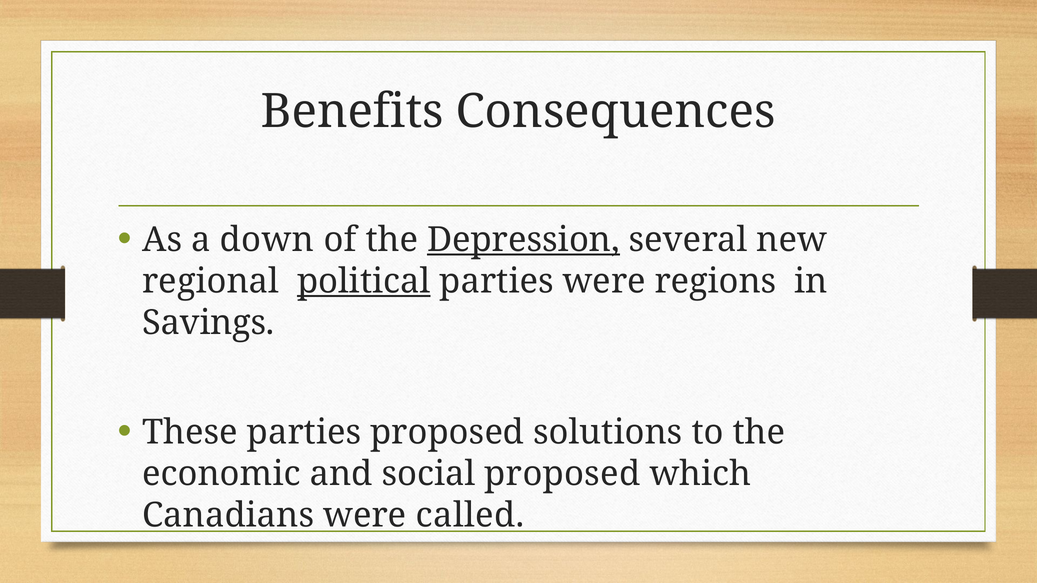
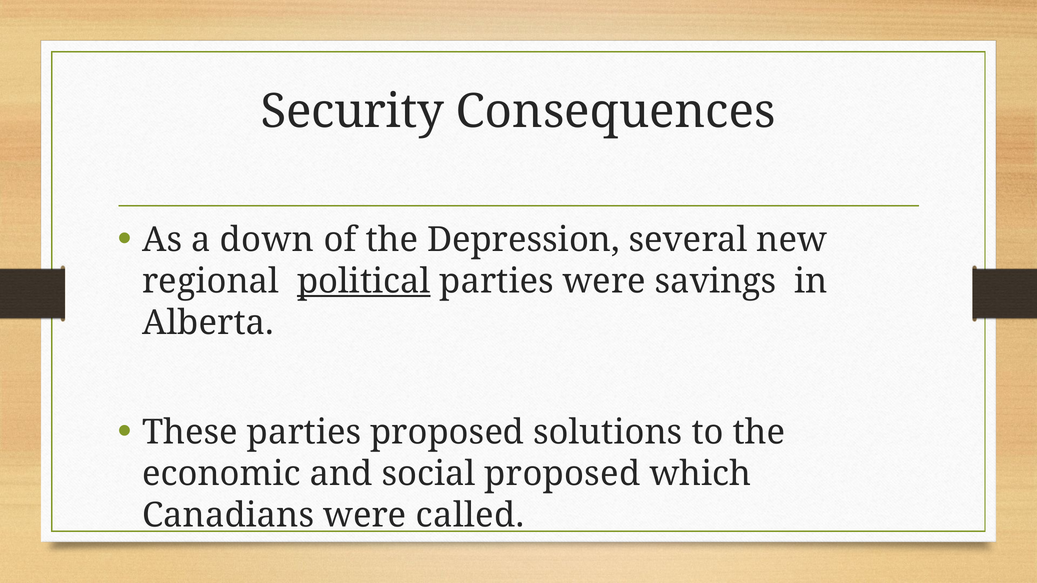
Benefits: Benefits -> Security
Depression underline: present -> none
regions: regions -> savings
Savings: Savings -> Alberta
